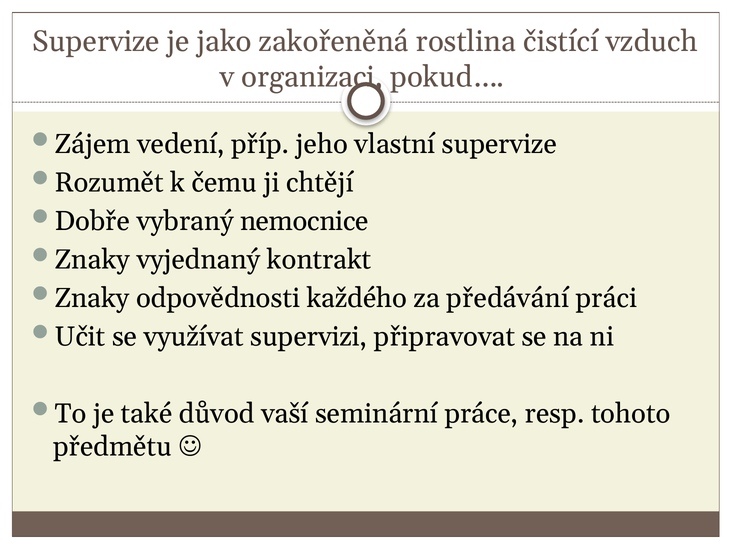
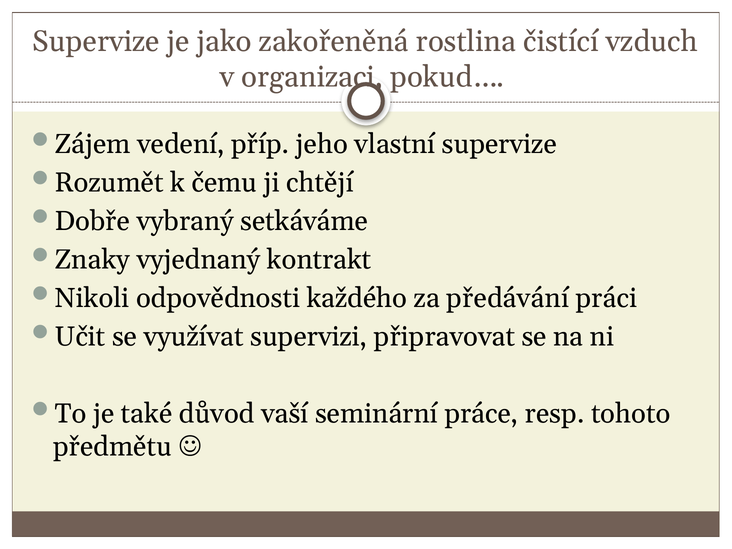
nemocnice: nemocnice -> setkáváme
Znaky at (92, 298): Znaky -> Nikoli
